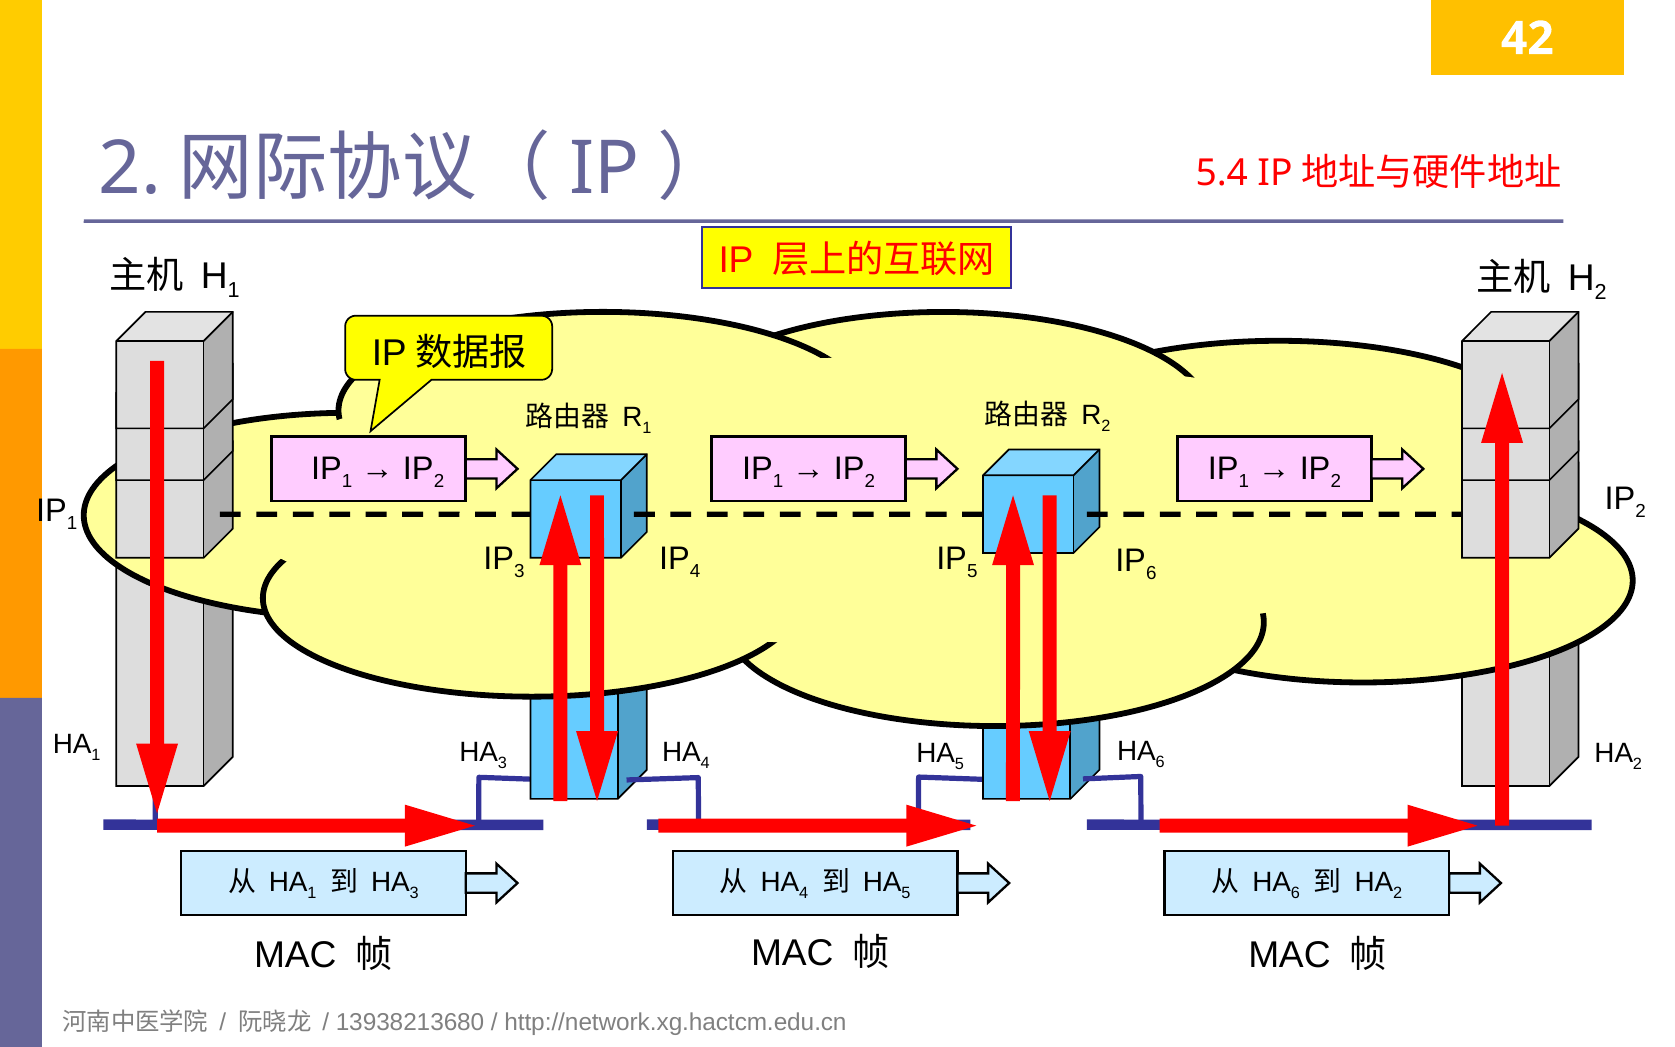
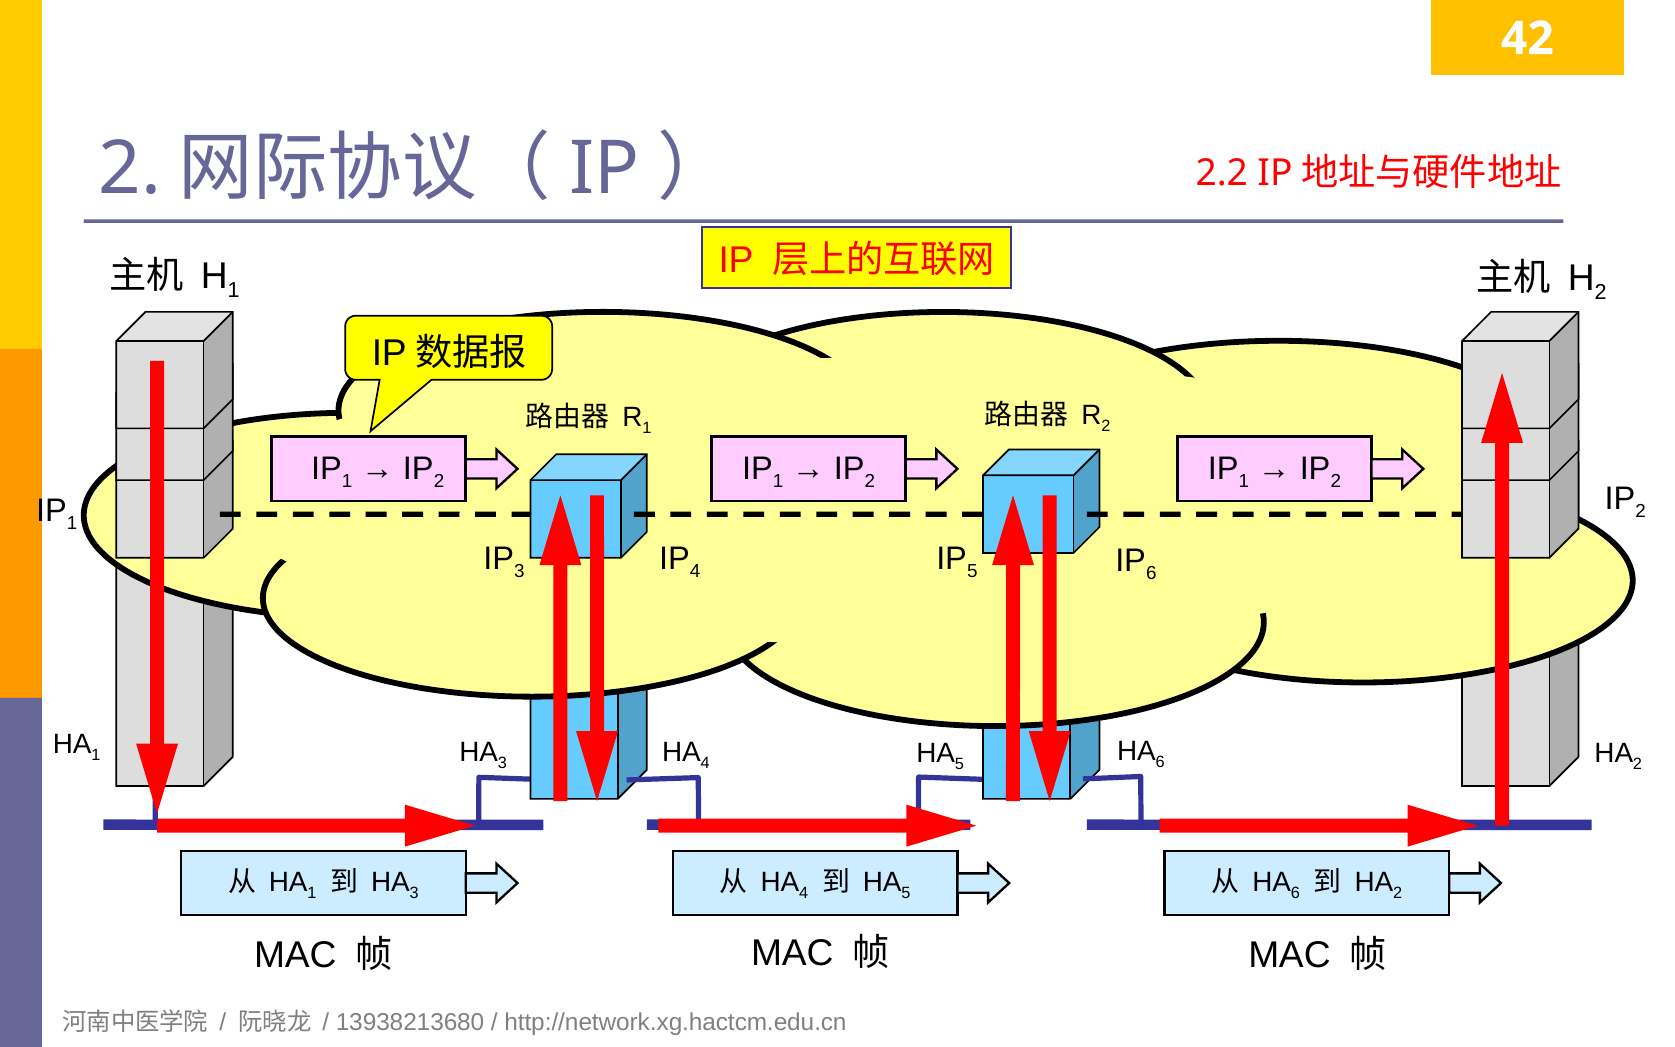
5.4: 5.4 -> 2.2
